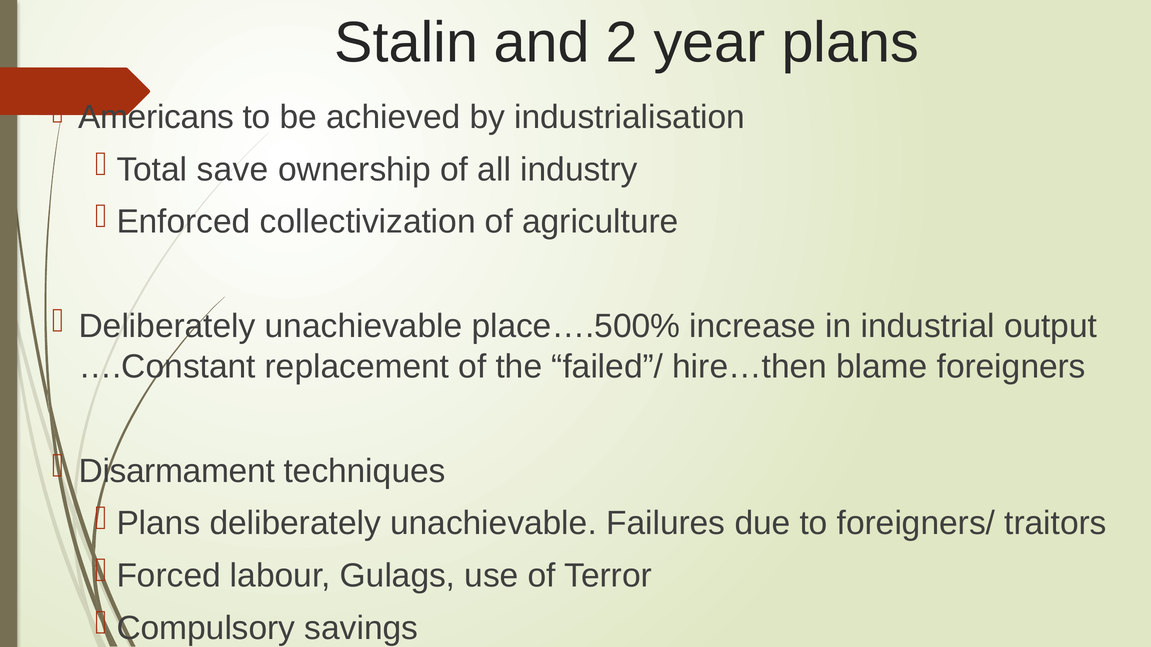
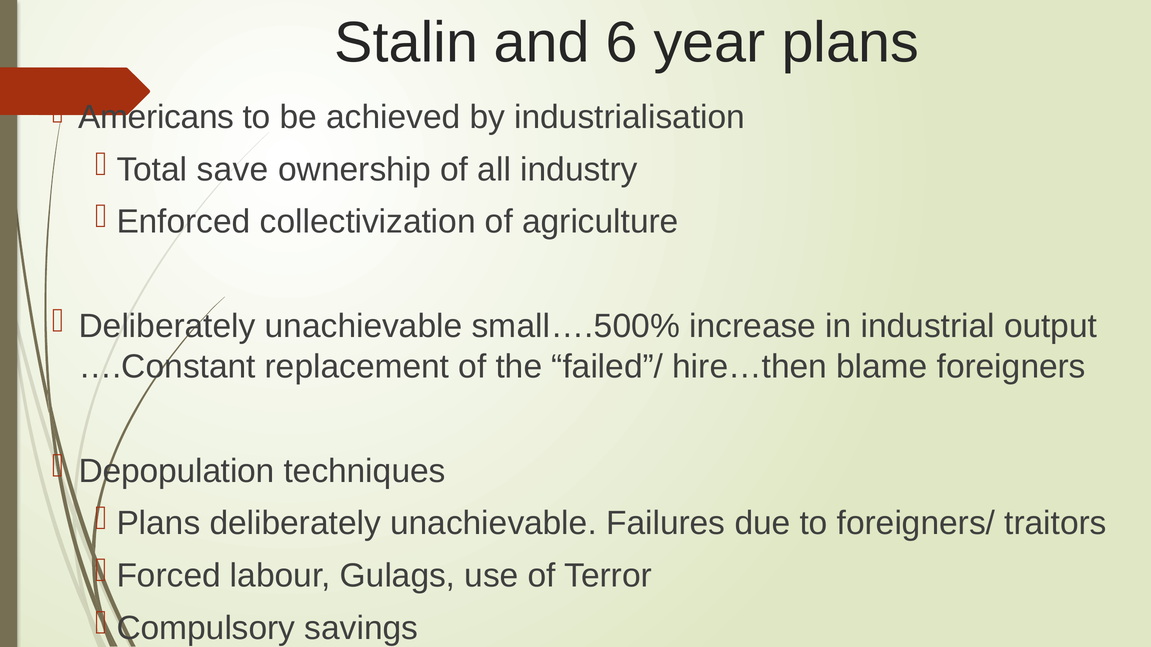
2: 2 -> 6
place….500%: place….500% -> small….500%
Disarmament: Disarmament -> Depopulation
